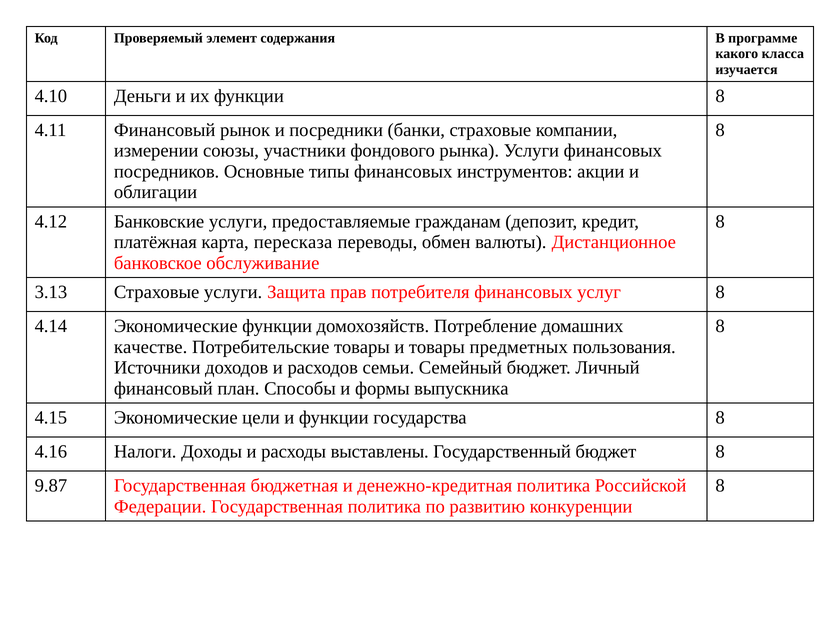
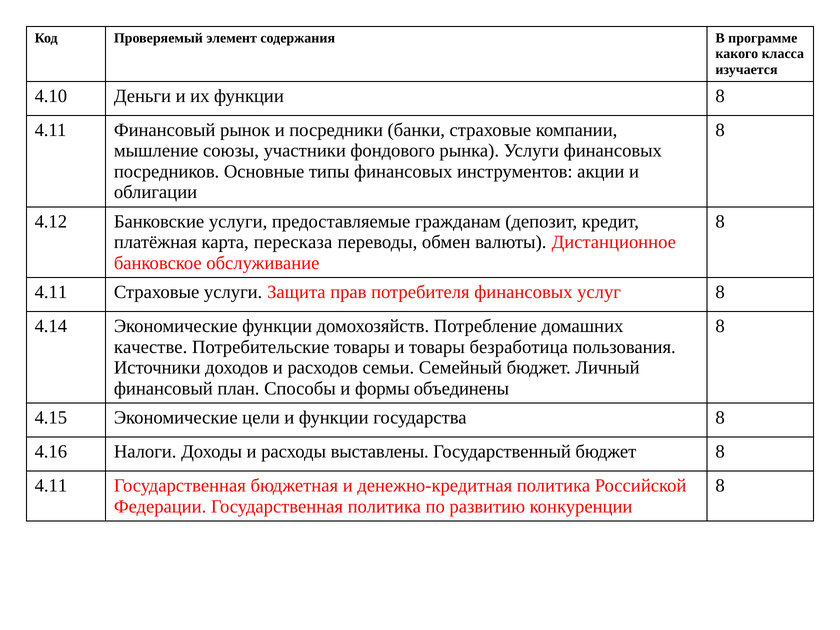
измерении: измерении -> мышление
3.13 at (51, 292): 3.13 -> 4.11
предметных: предметных -> безработица
выпускника: выпускника -> объединены
9.87 at (51, 486): 9.87 -> 4.11
